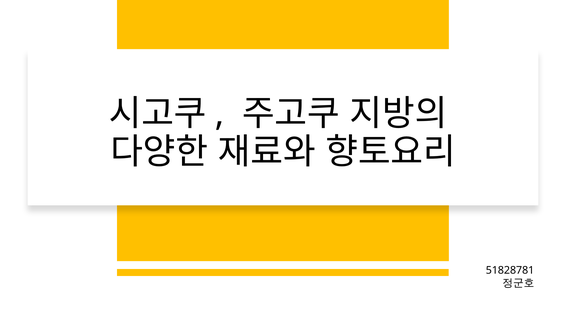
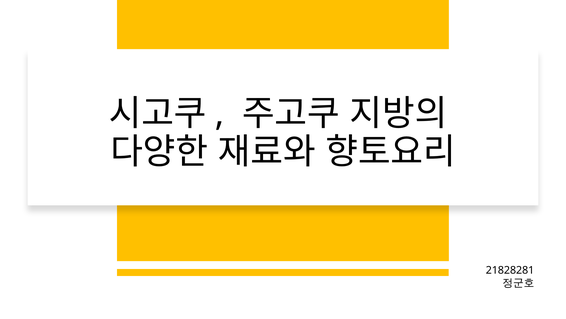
51828781: 51828781 -> 21828281
